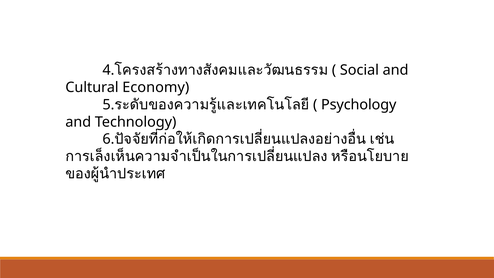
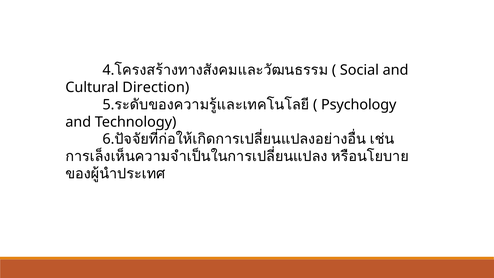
Economy: Economy -> Direction
